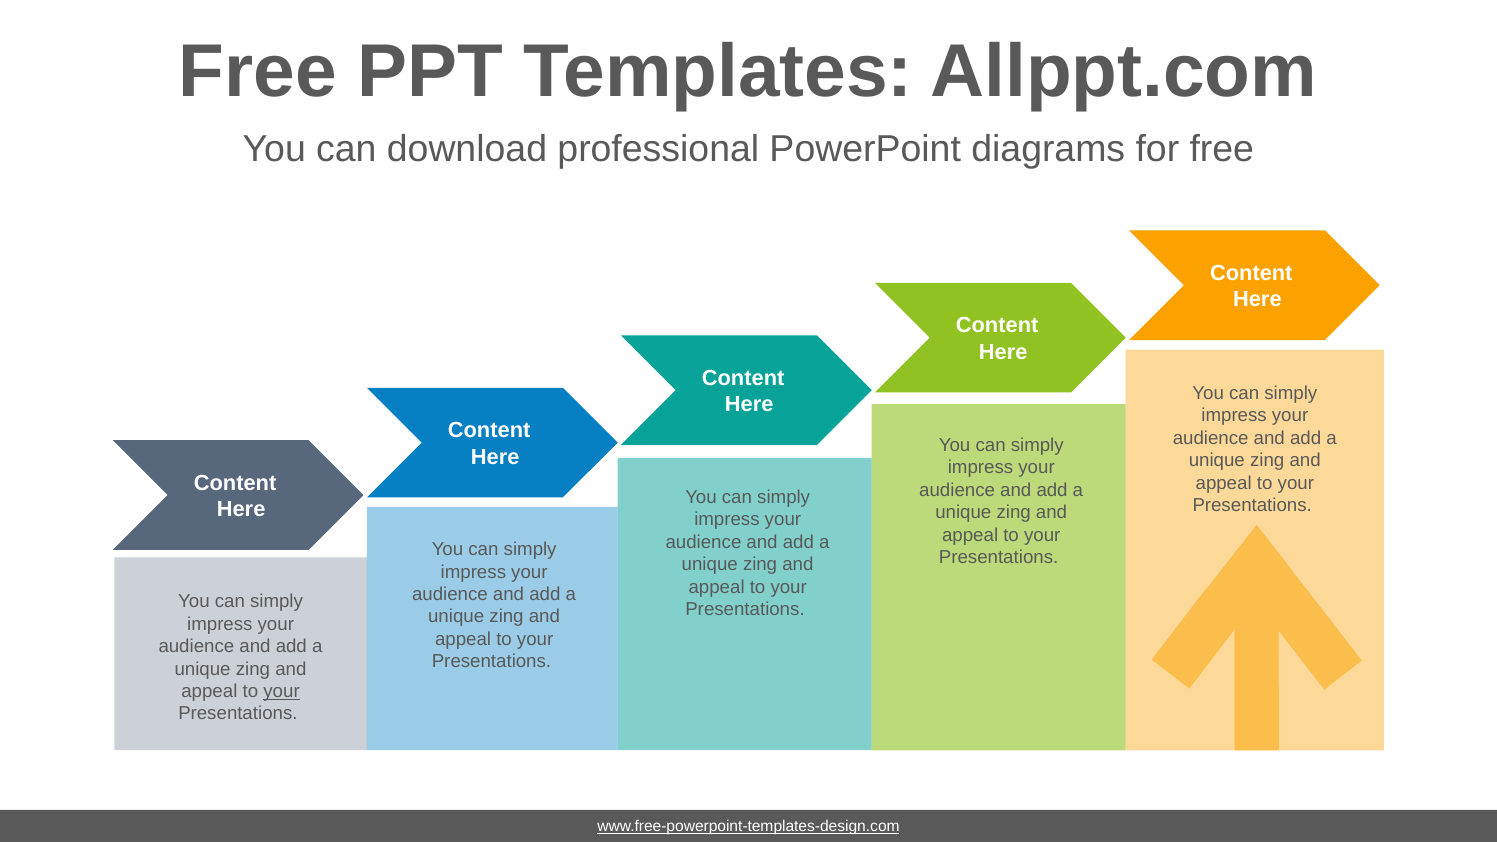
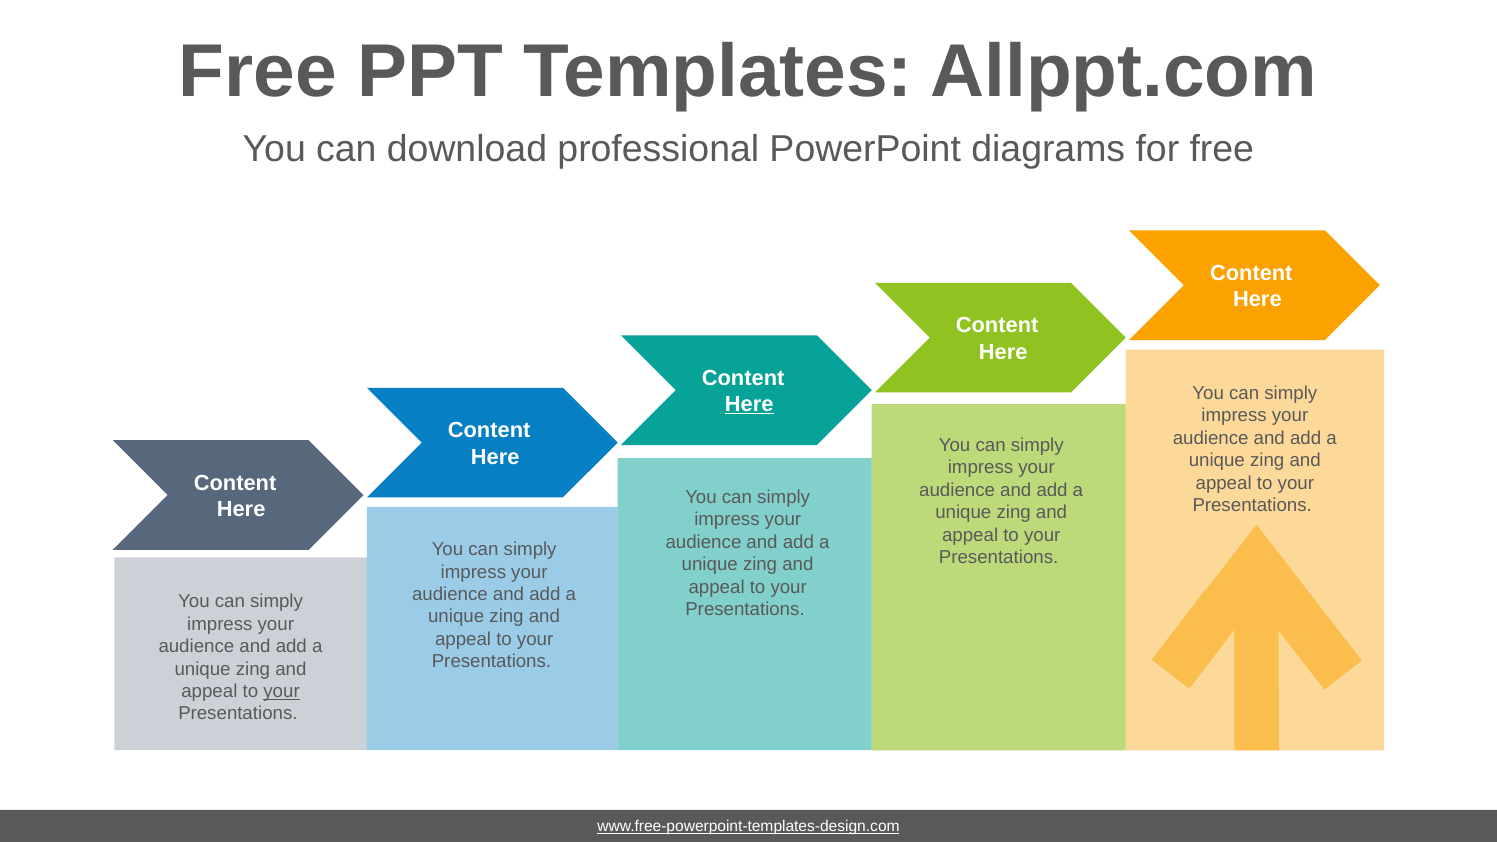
Here at (749, 404) underline: none -> present
